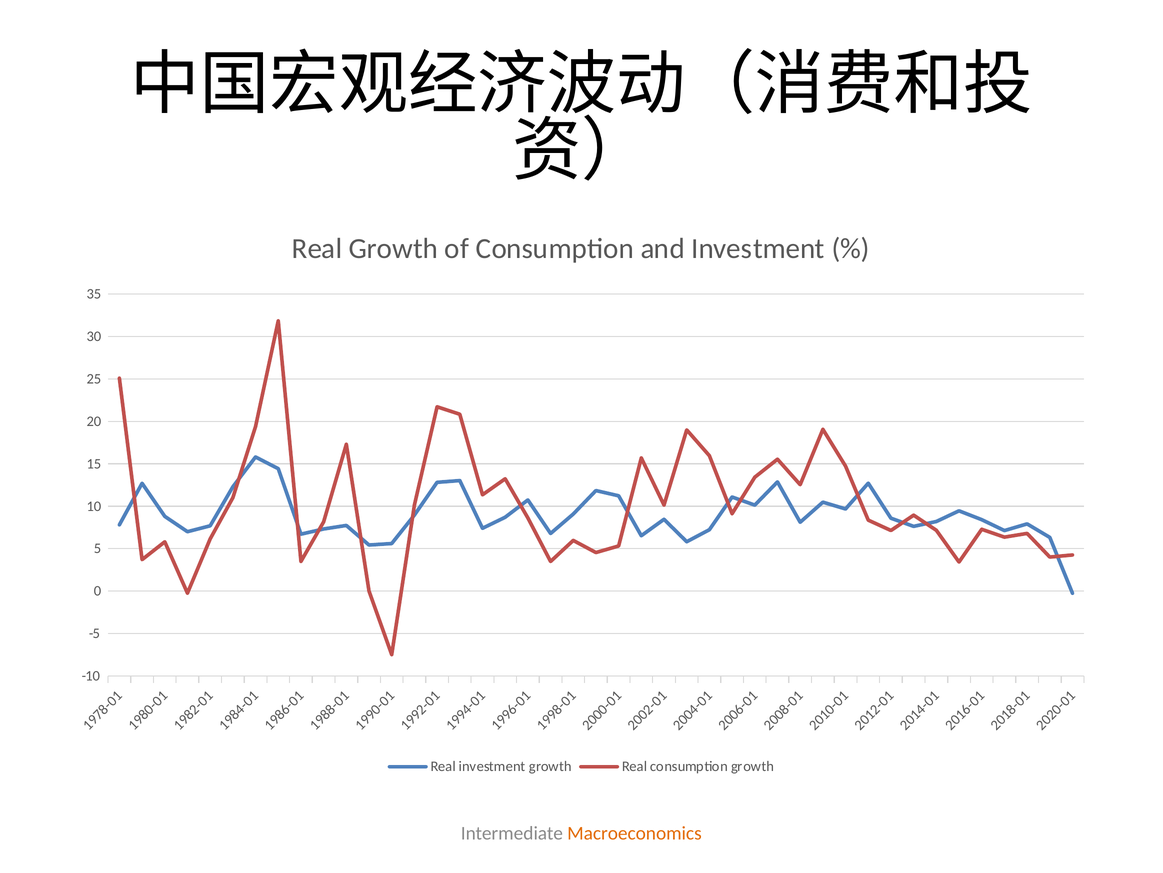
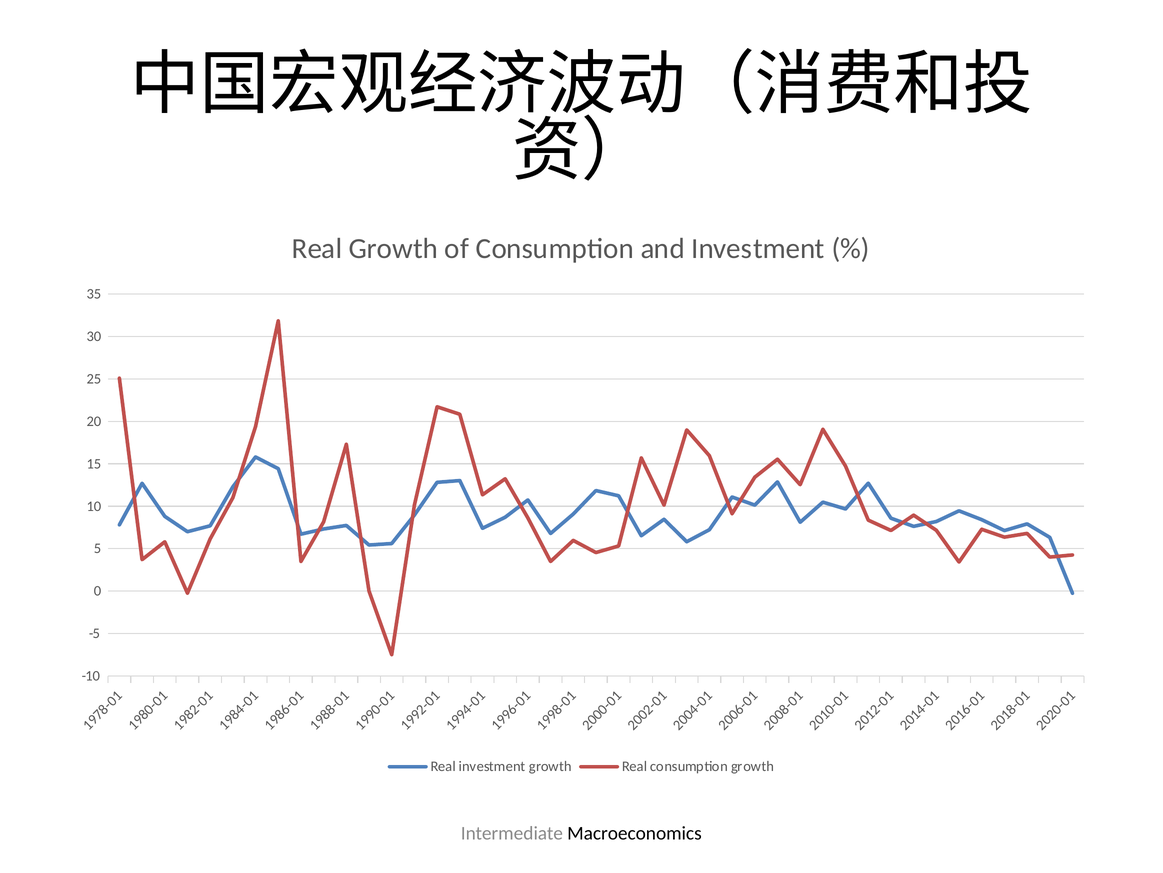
Macroeconomics colour: orange -> black
